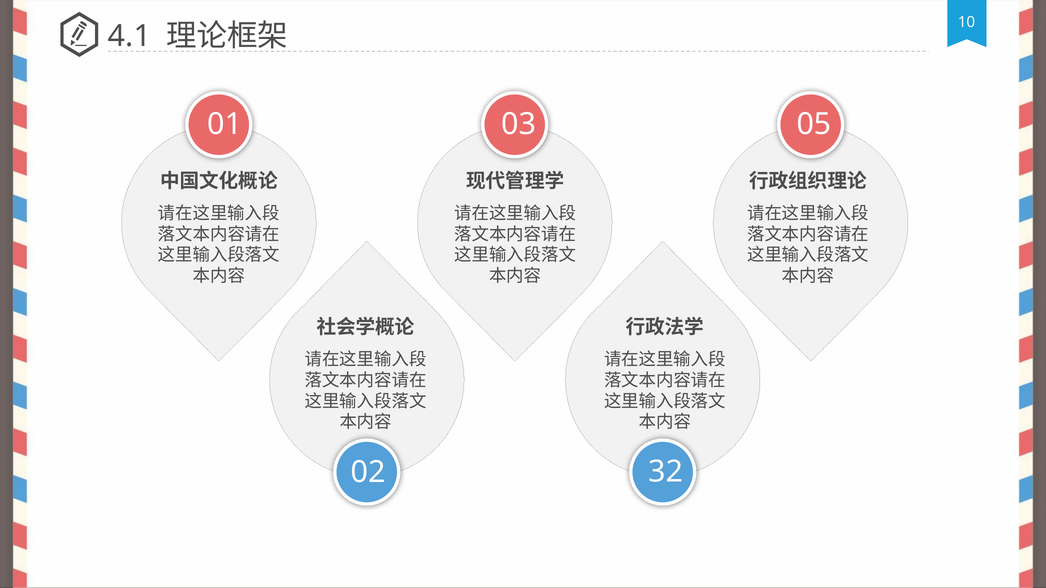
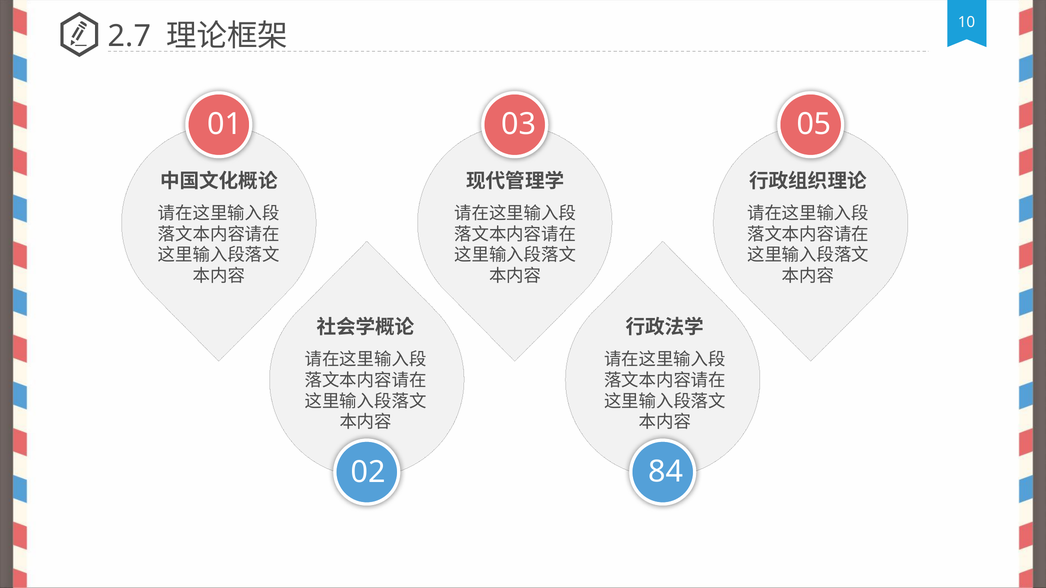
4.1: 4.1 -> 2.7
32: 32 -> 84
